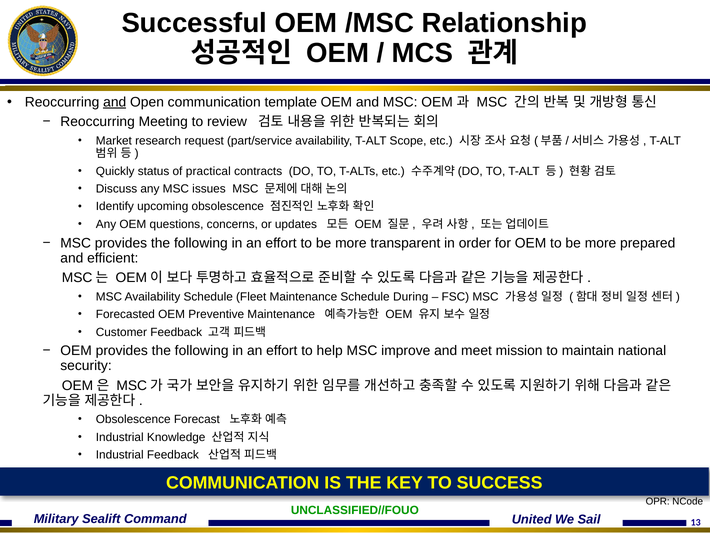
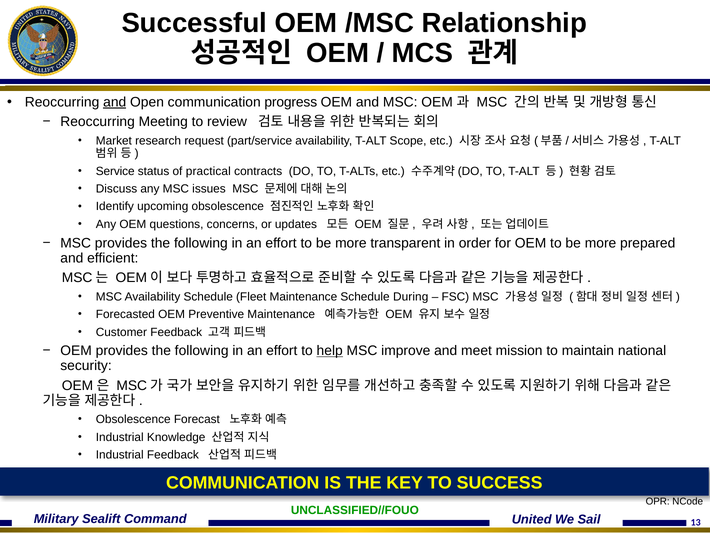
template: template -> progress
Quickly: Quickly -> Service
help underline: none -> present
